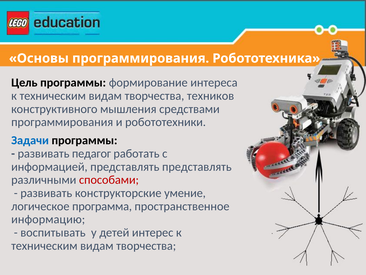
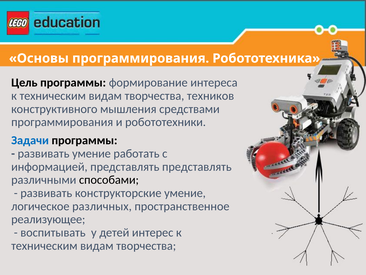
развивать педагог: педагог -> умение
способами colour: red -> black
программа: программа -> различных
информацию: информацию -> реализующее
